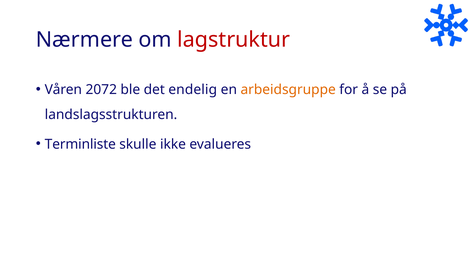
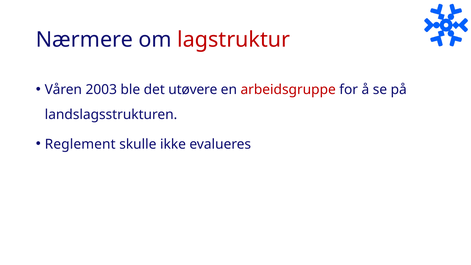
2072: 2072 -> 2003
endelig: endelig -> utøvere
arbeidsgruppe colour: orange -> red
Terminliste: Terminliste -> Reglement
